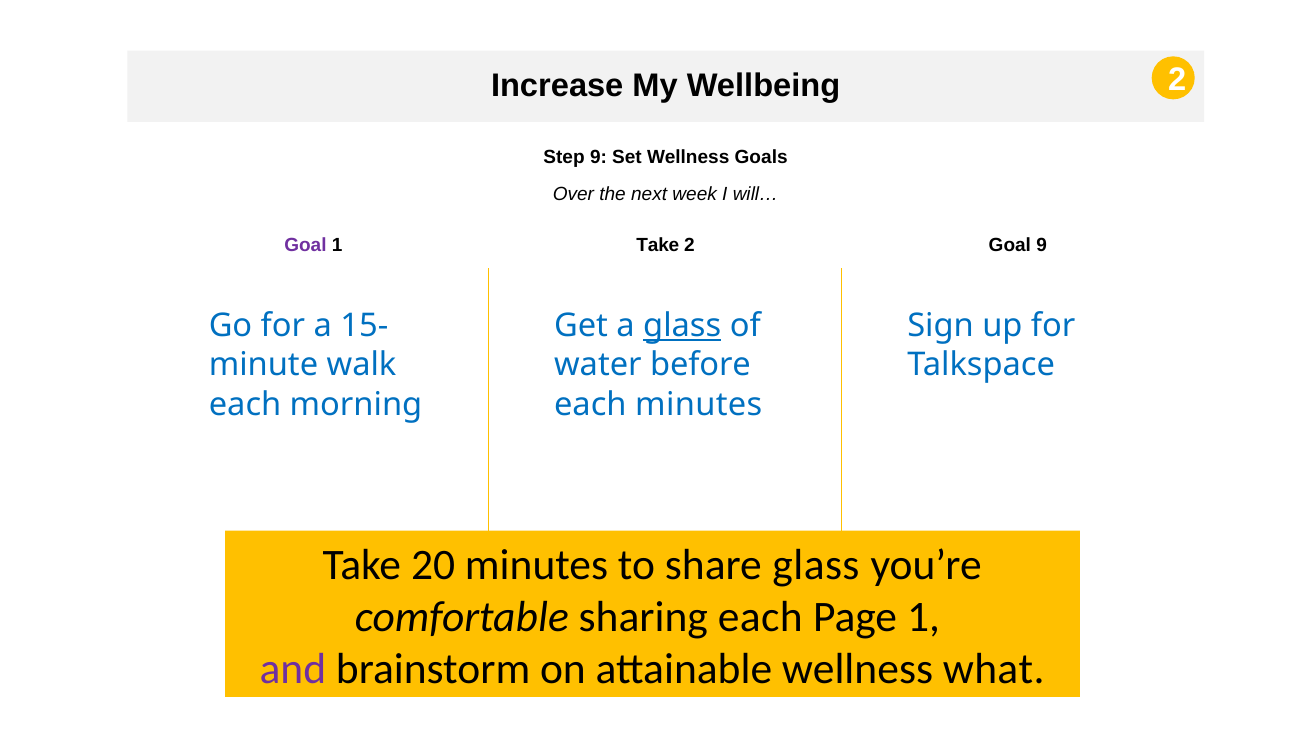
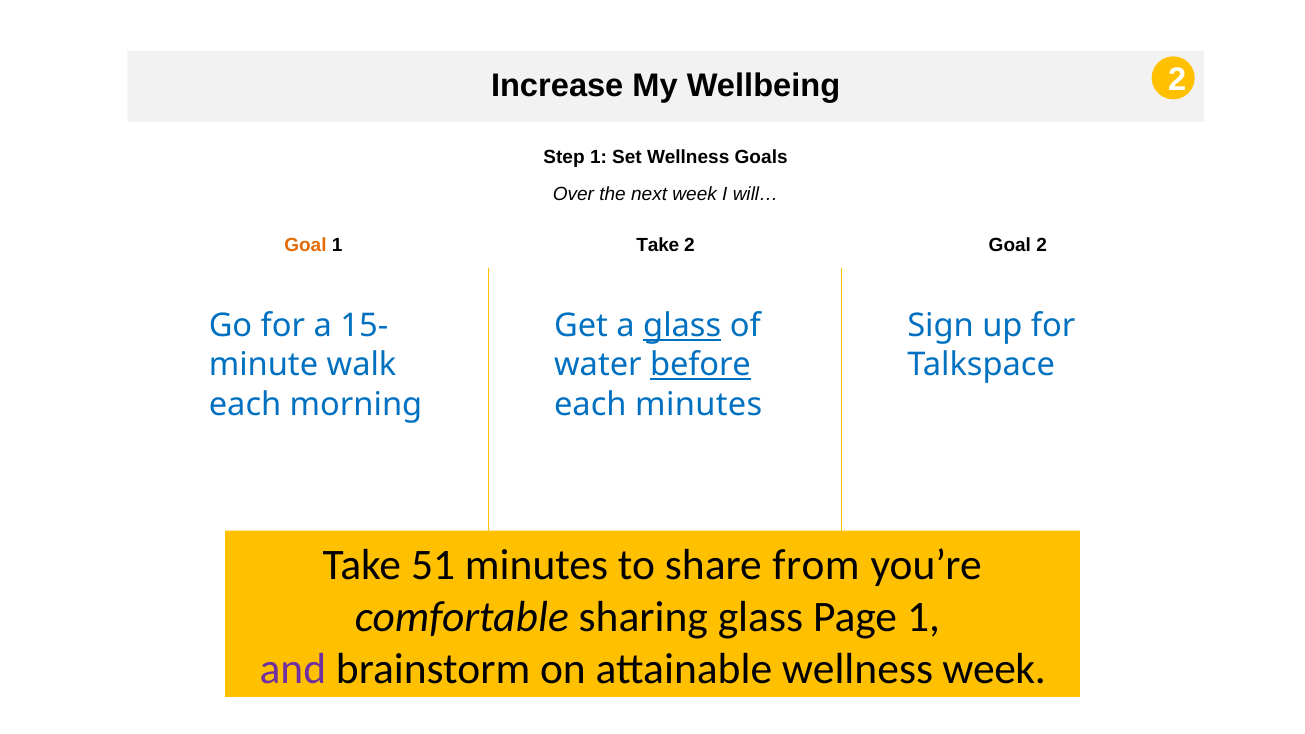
Step 9: 9 -> 1
Goal at (305, 245) colour: purple -> orange
Goal 9: 9 -> 2
before underline: none -> present
20: 20 -> 51
share glass: glass -> from
sharing each: each -> glass
wellness what: what -> week
